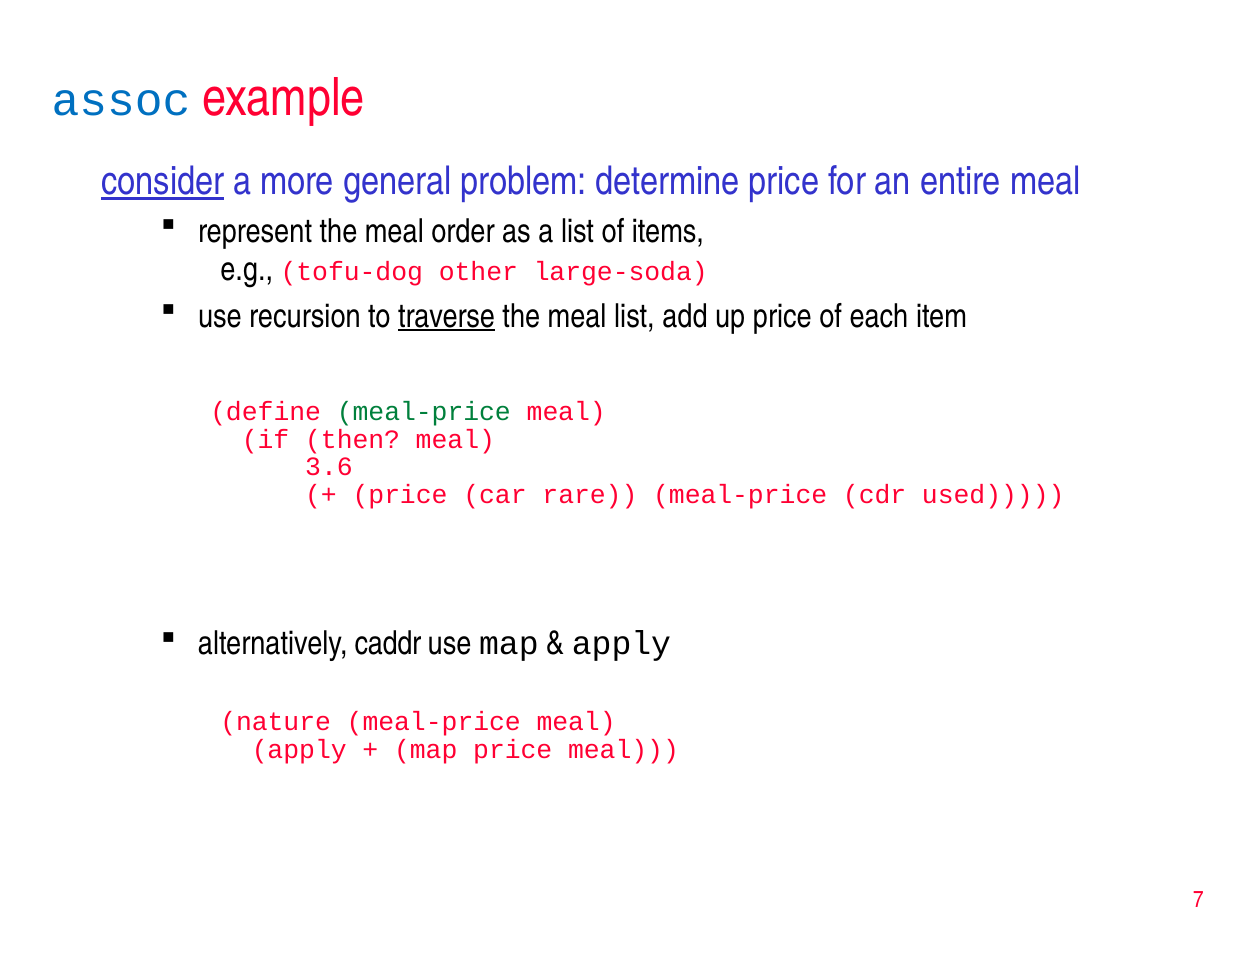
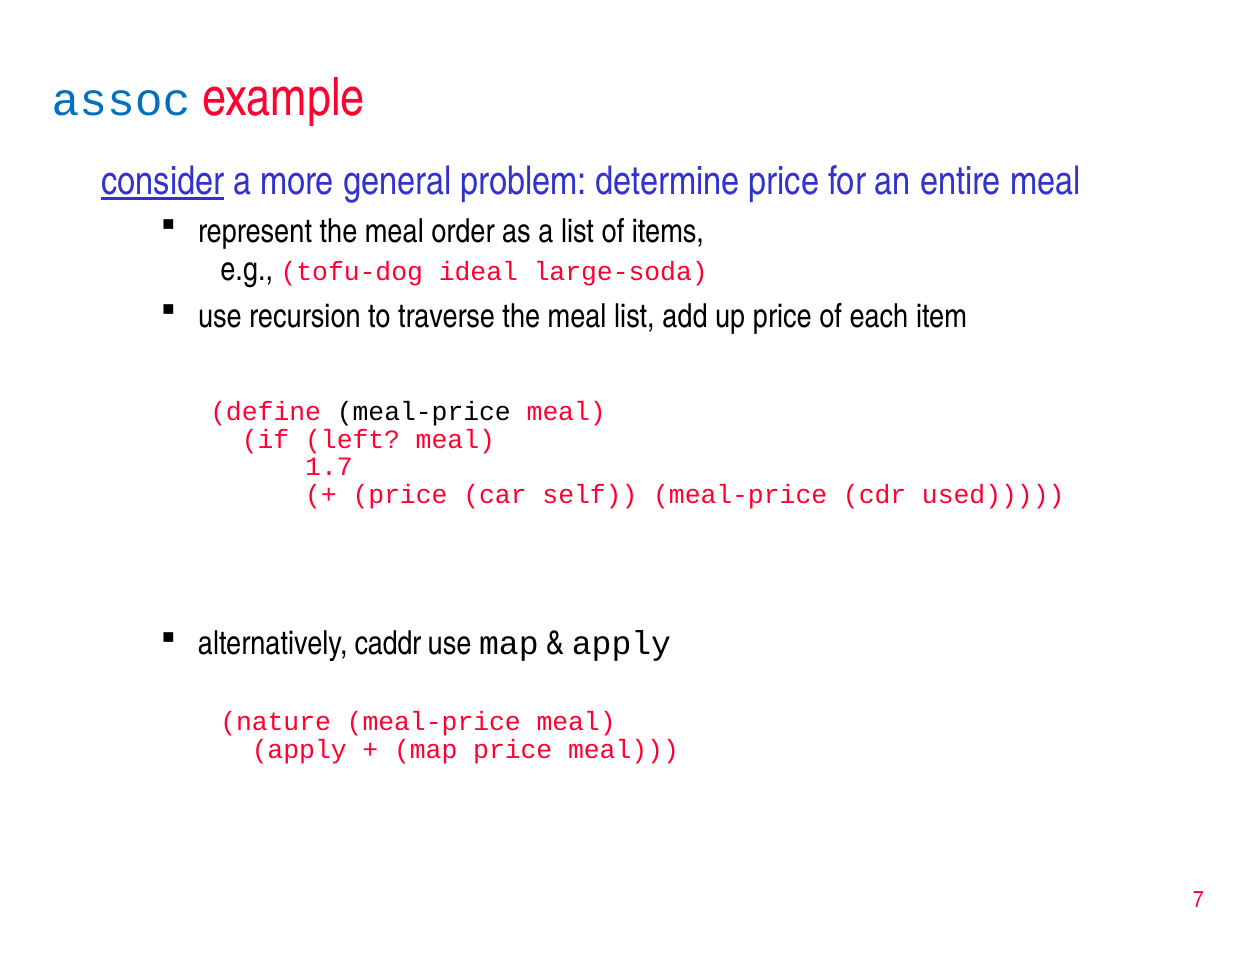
other: other -> ideal
traverse underline: present -> none
meal-price at (424, 412) colour: green -> black
then: then -> left
3.6: 3.6 -> 1.7
rare: rare -> self
